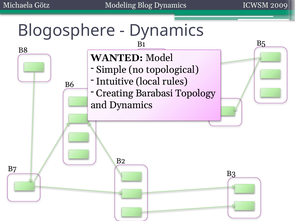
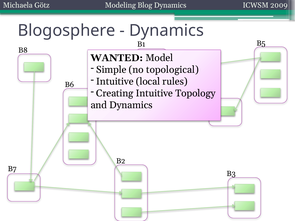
Creating Barabasi: Barabasi -> Intuitive
